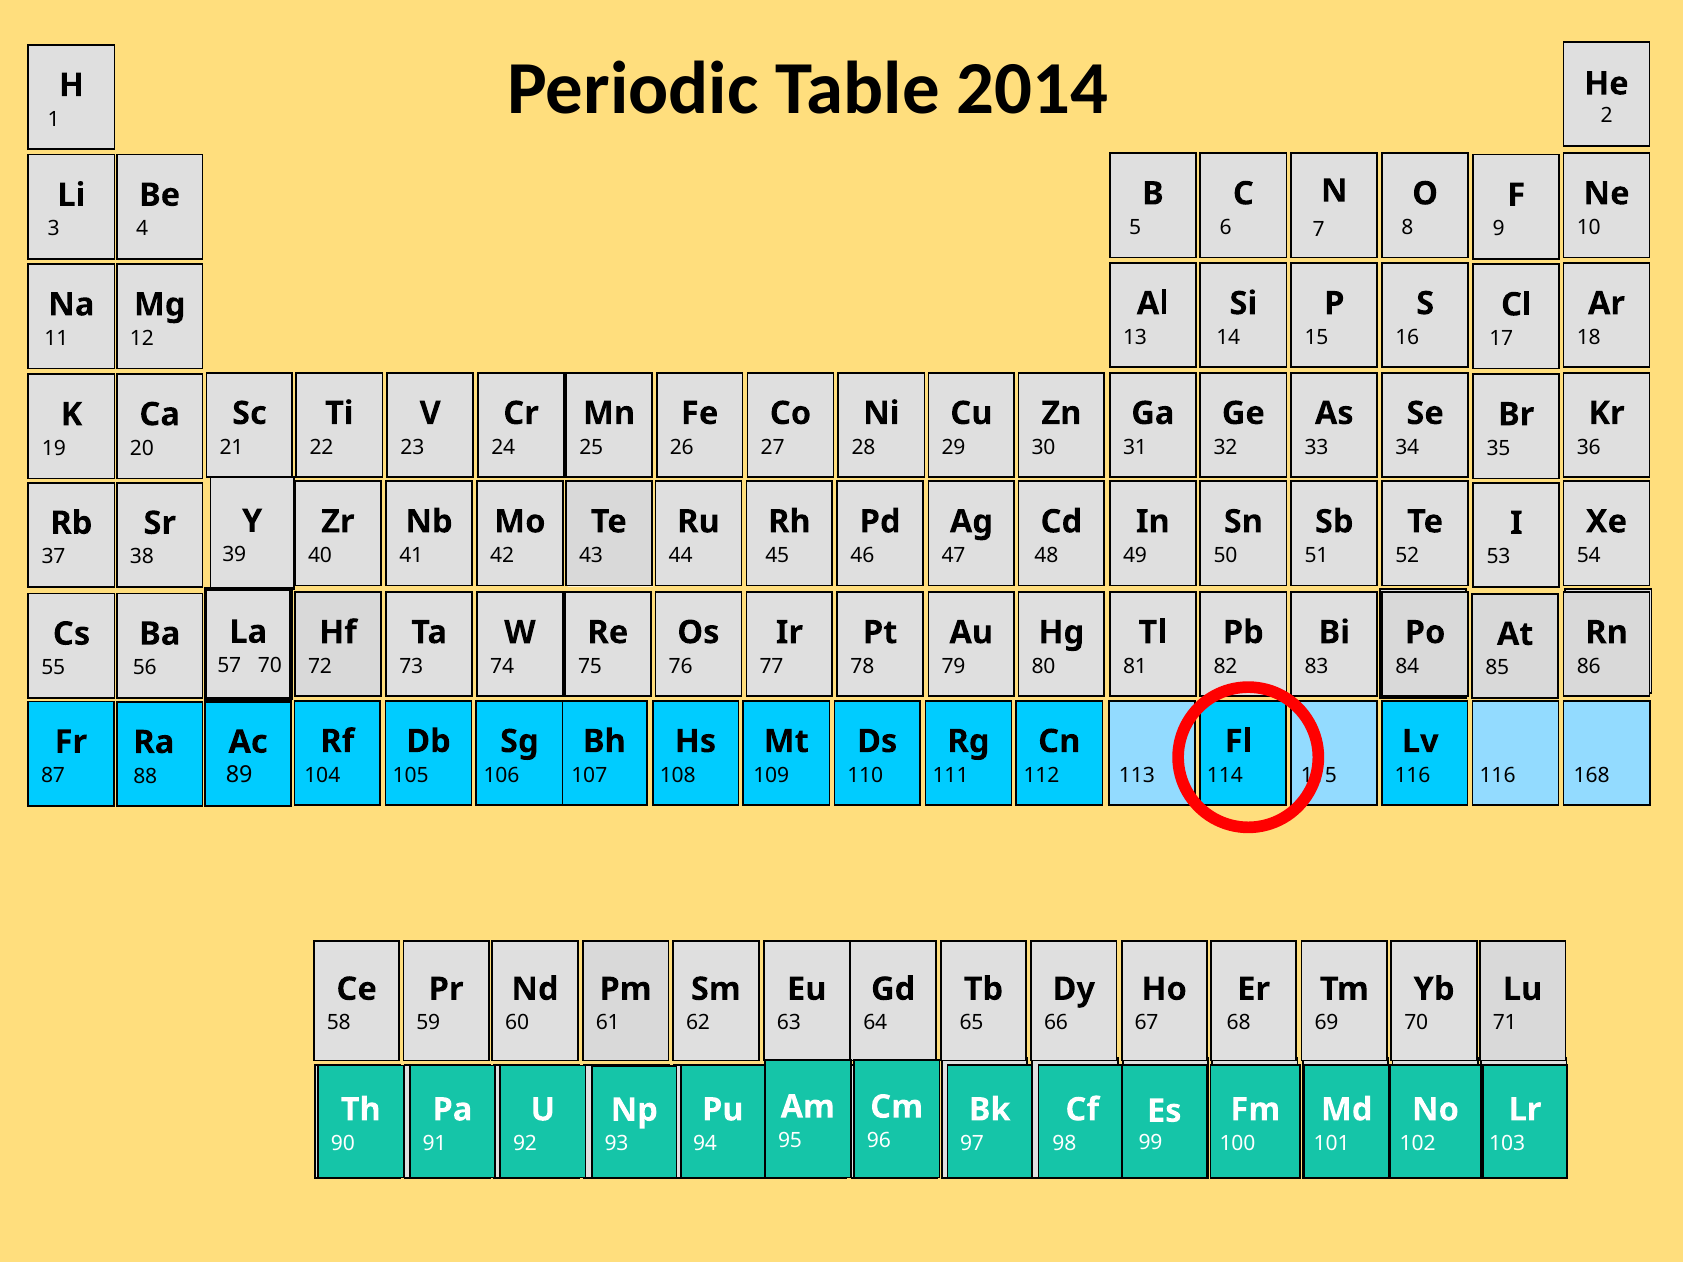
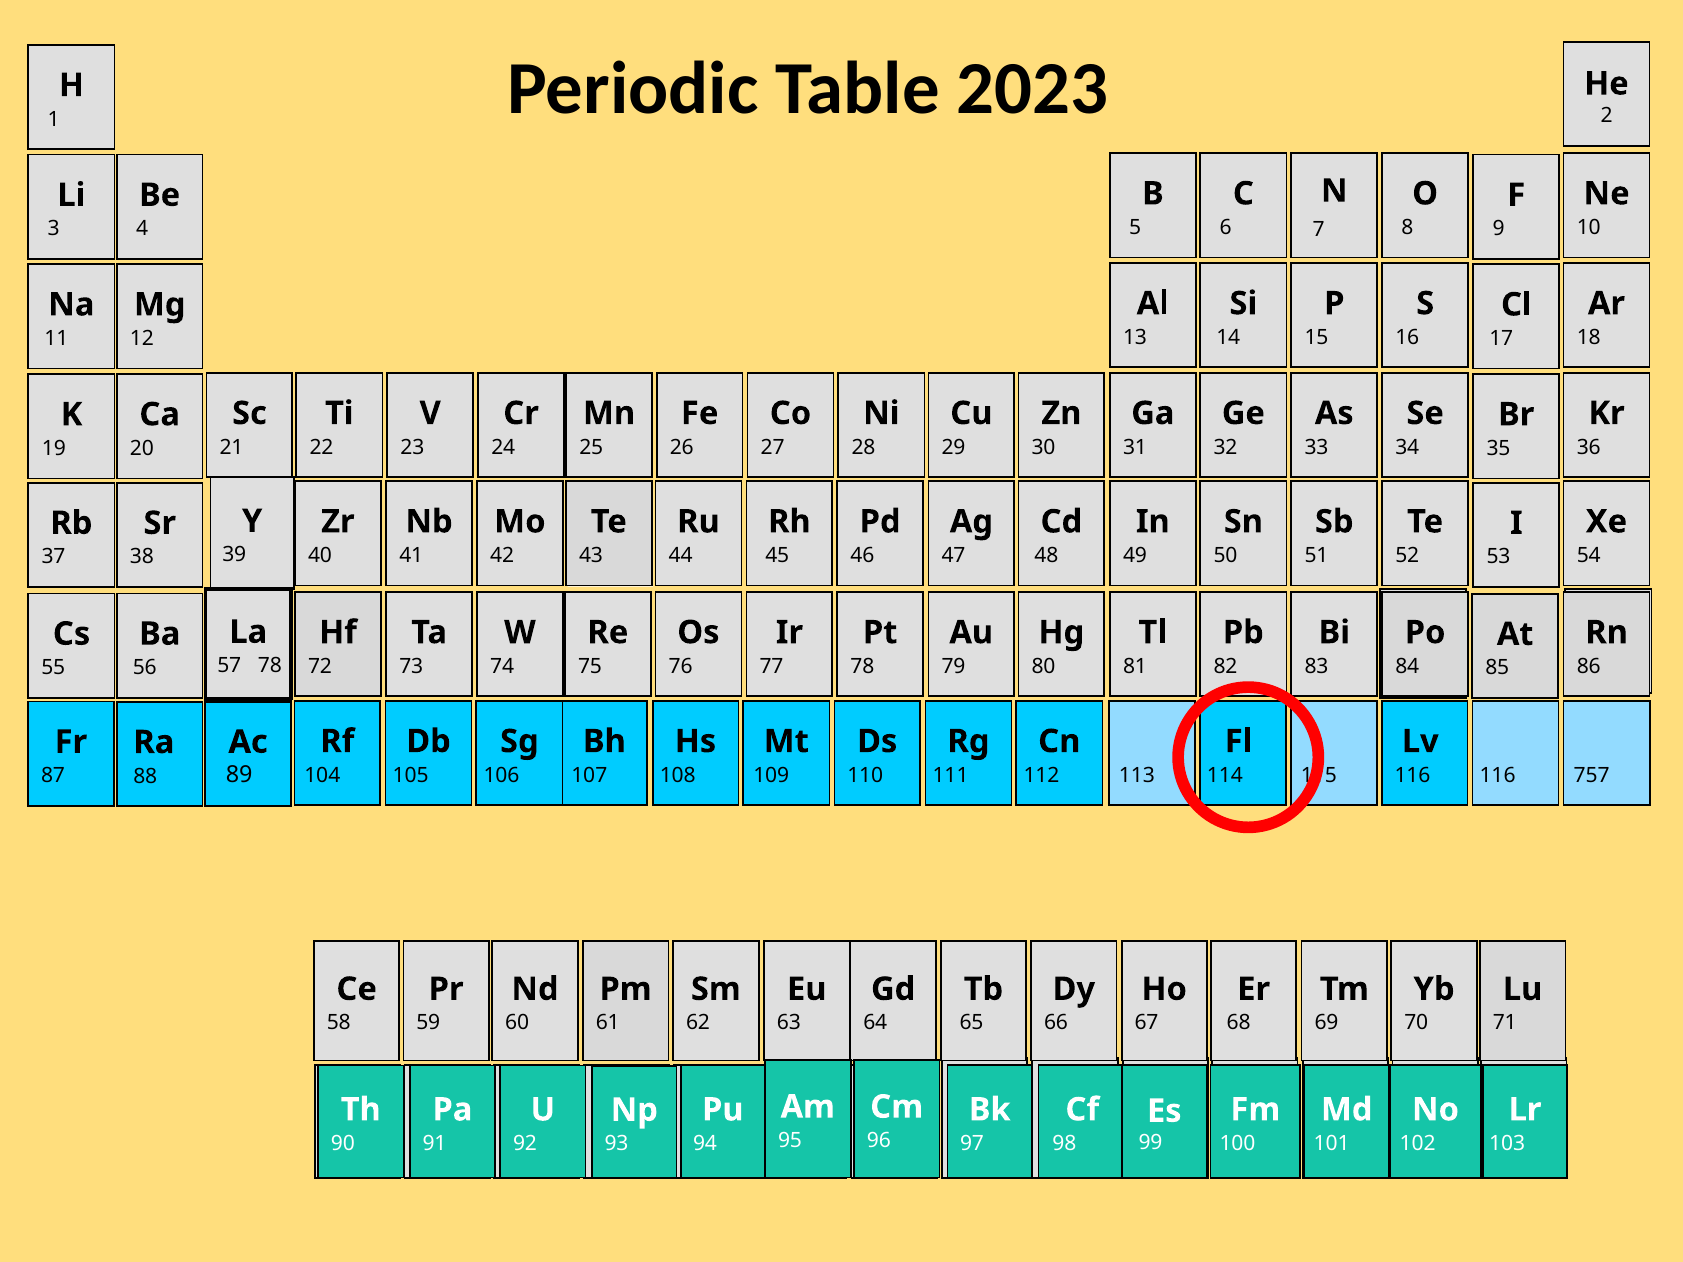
2014: 2014 -> 2023
57 70: 70 -> 78
168: 168 -> 757
